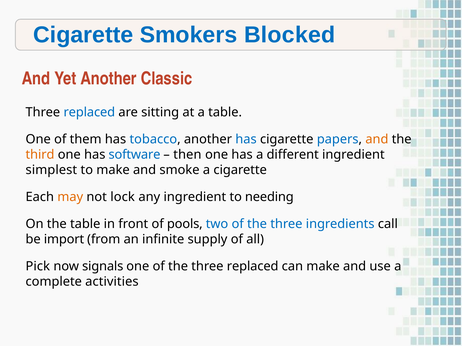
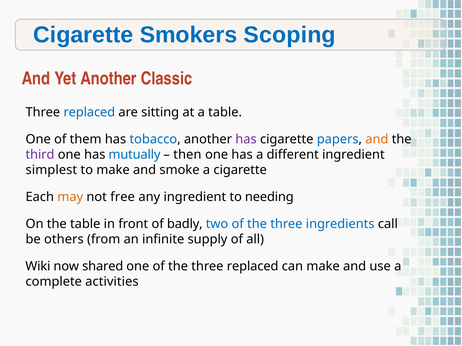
Blocked: Blocked -> Scoping
has at (246, 139) colour: blue -> purple
third colour: orange -> purple
software: software -> mutually
lock: lock -> free
pools: pools -> badly
import: import -> others
Pick: Pick -> Wiki
signals: signals -> shared
